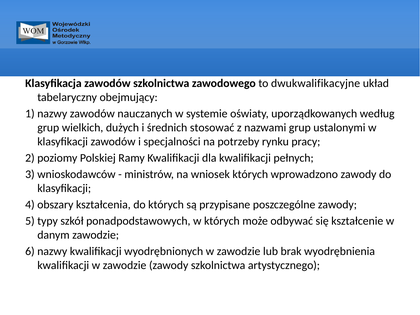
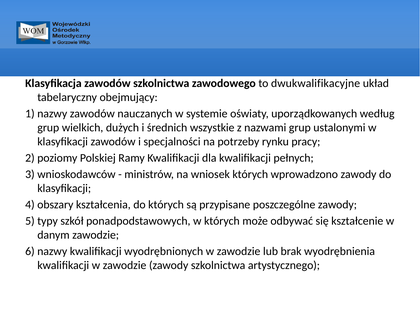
stosować: stosować -> wszystkie
